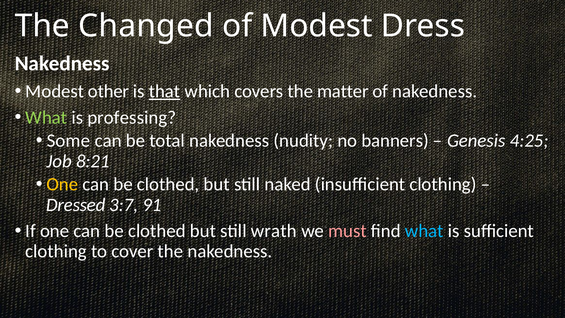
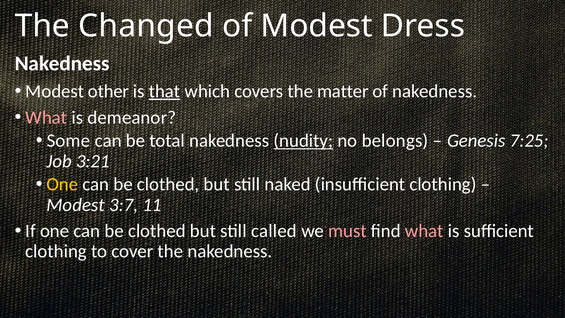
What at (46, 117) colour: light green -> pink
professing: professing -> demeanor
nudity underline: none -> present
banners: banners -> belongs
4:25: 4:25 -> 7:25
8:21: 8:21 -> 3:21
Dressed at (76, 205): Dressed -> Modest
91: 91 -> 11
wrath: wrath -> called
what at (424, 231) colour: light blue -> pink
